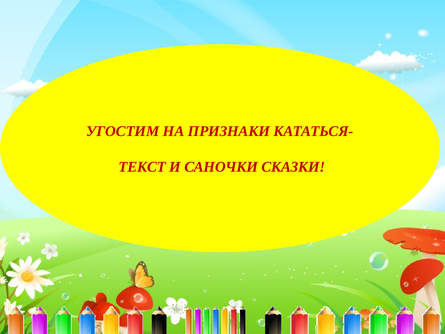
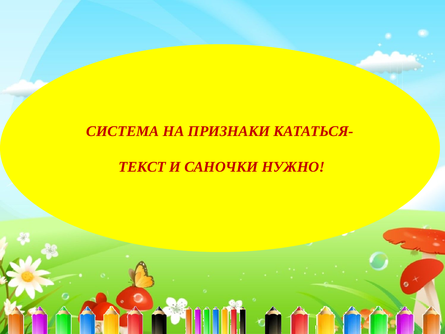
УГОСТИМ: УГОСТИМ -> СИСТЕМА
СКАЗКИ: СКАЗКИ -> НУЖНО
